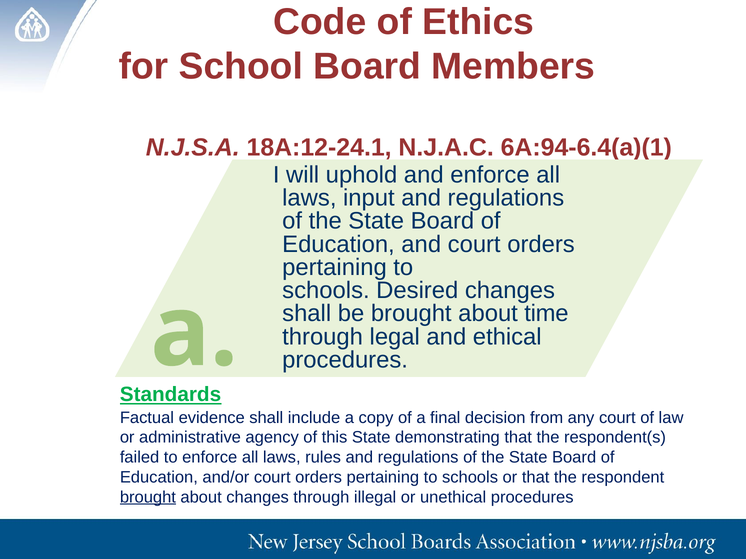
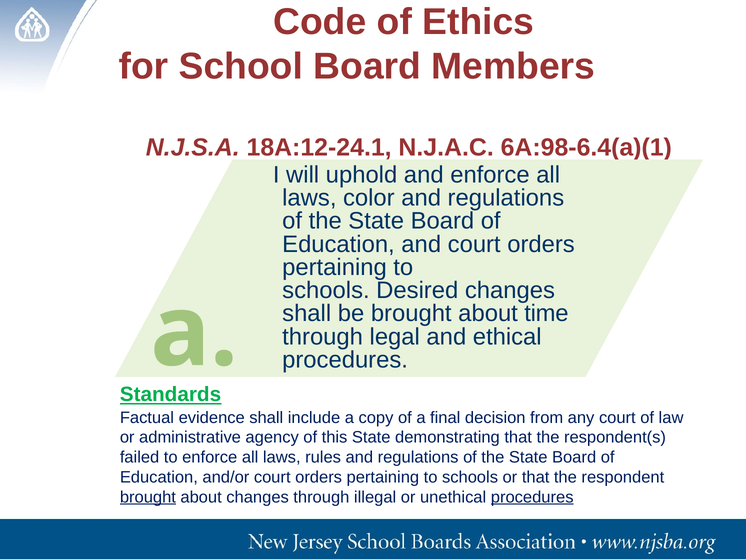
6A:94-6.4(a)(1: 6A:94-6.4(a)(1 -> 6A:98-6.4(a)(1
input: input -> color
procedures at (532, 498) underline: none -> present
